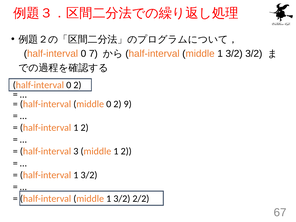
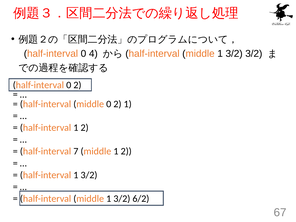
7: 7 -> 4
2 9: 9 -> 1
3: 3 -> 7
2/2: 2/2 -> 6/2
